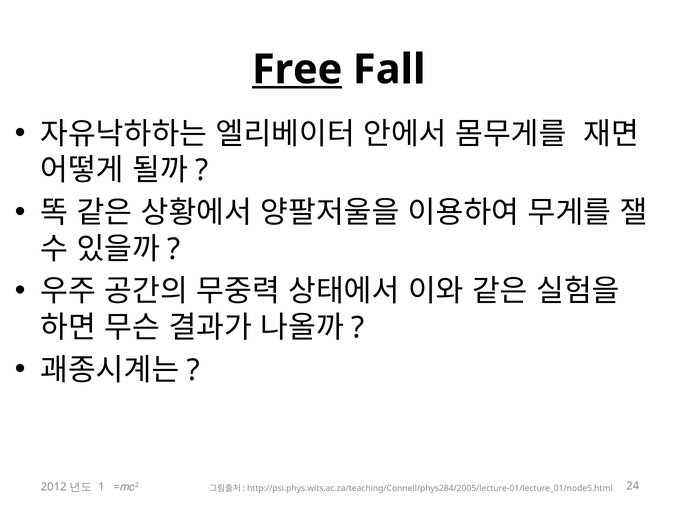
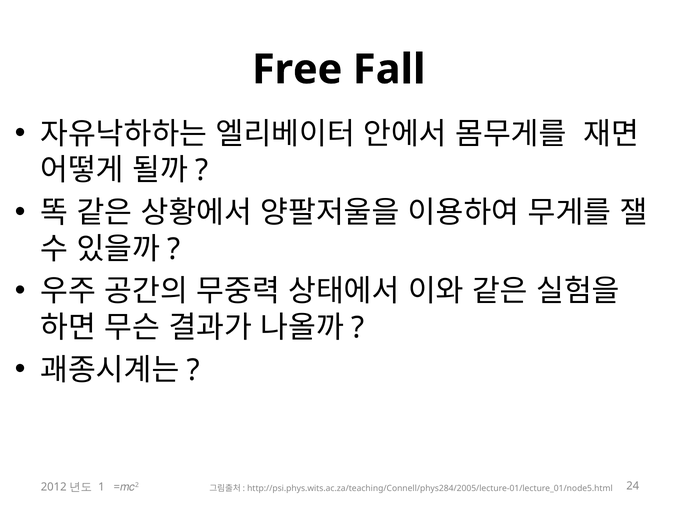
Free underline: present -> none
